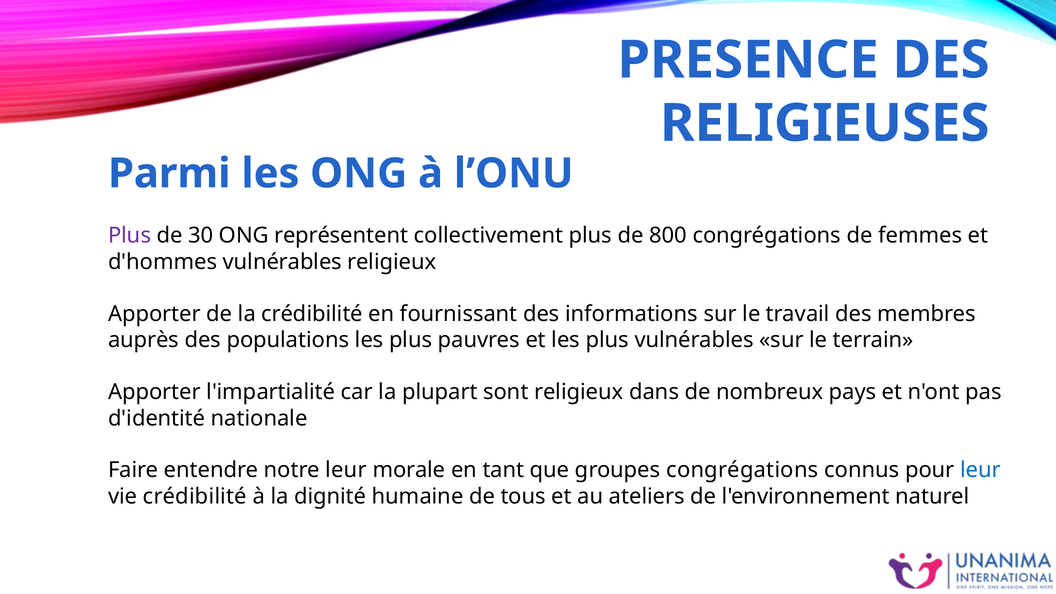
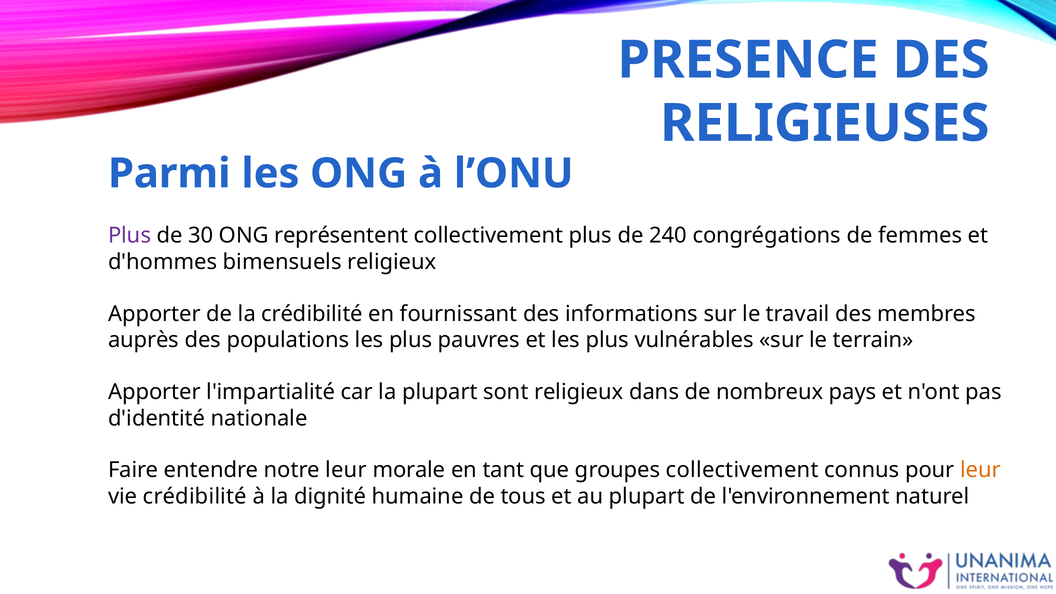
800: 800 -> 240
d'hommes vulnérables: vulnérables -> bimensuels
groupes congrégations: congrégations -> collectivement
leur at (981, 470) colour: blue -> orange
au ateliers: ateliers -> plupart
